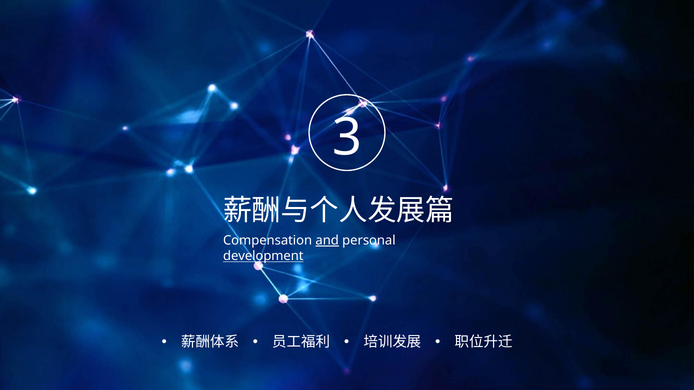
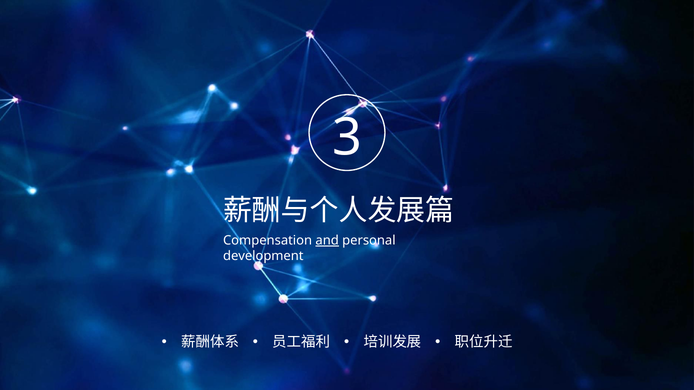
development underline: present -> none
